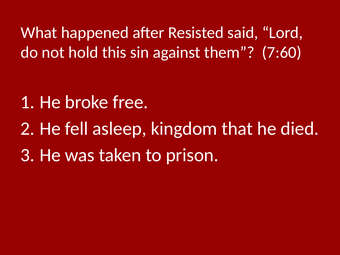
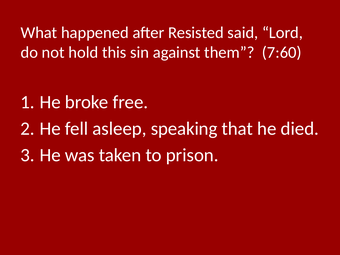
kingdom: kingdom -> speaking
